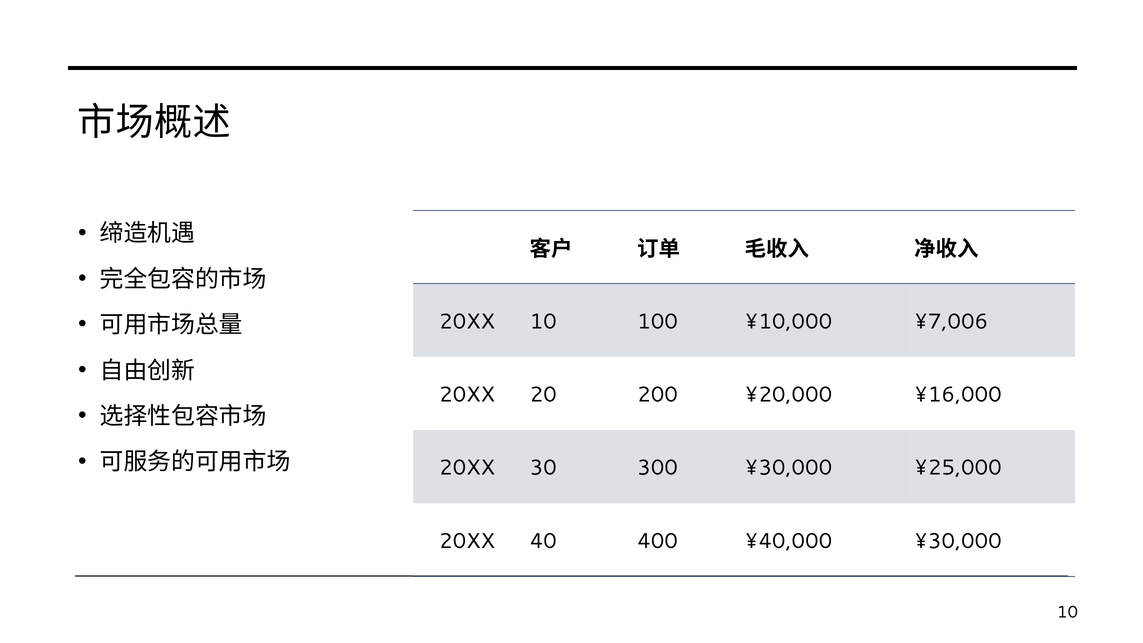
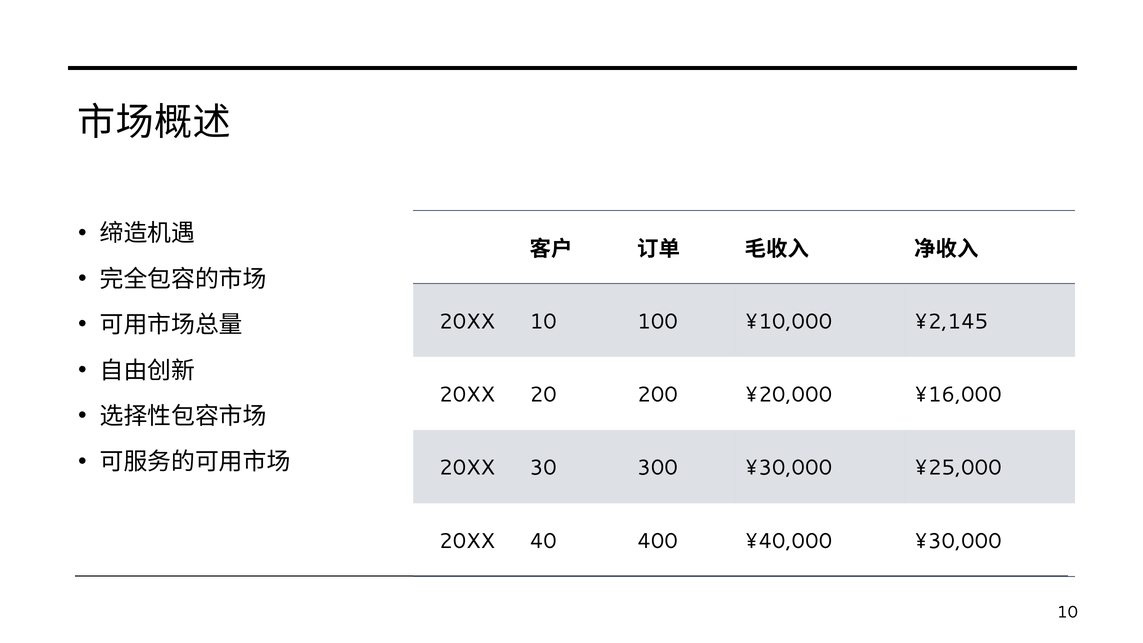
¥7,006: ¥7,006 -> ¥2,145
